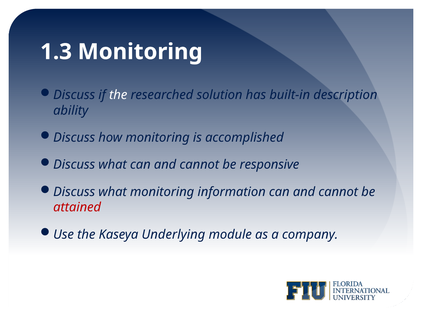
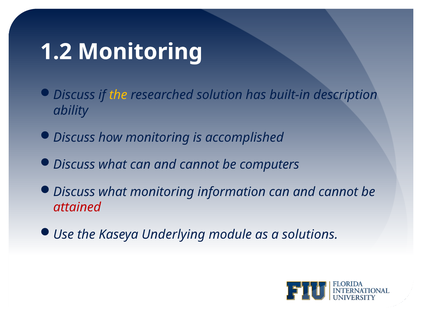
1.3: 1.3 -> 1.2
the at (118, 95) colour: white -> yellow
responsive: responsive -> computers
company: company -> solutions
